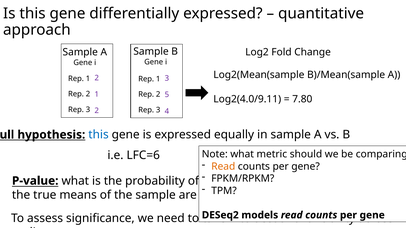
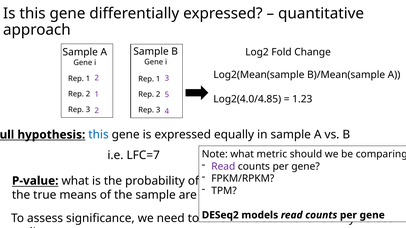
Log2(4.0/9.11: Log2(4.0/9.11 -> Log2(4.0/4.85
7.80: 7.80 -> 1.23
LFC=6: LFC=6 -> LFC=7
Read at (223, 167) colour: orange -> purple
